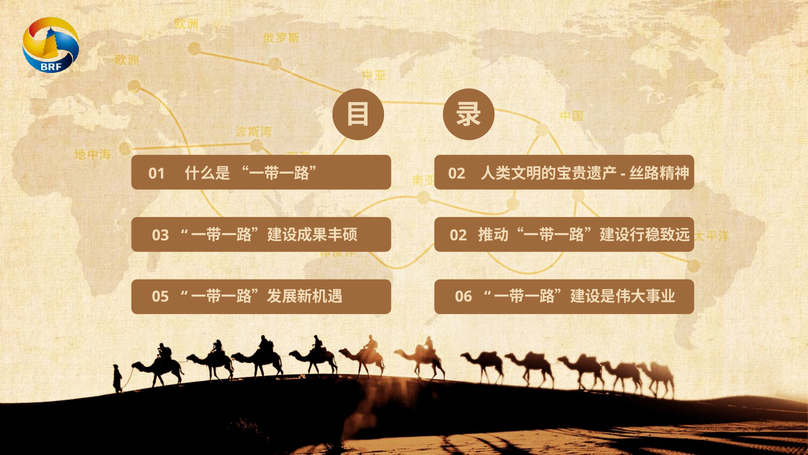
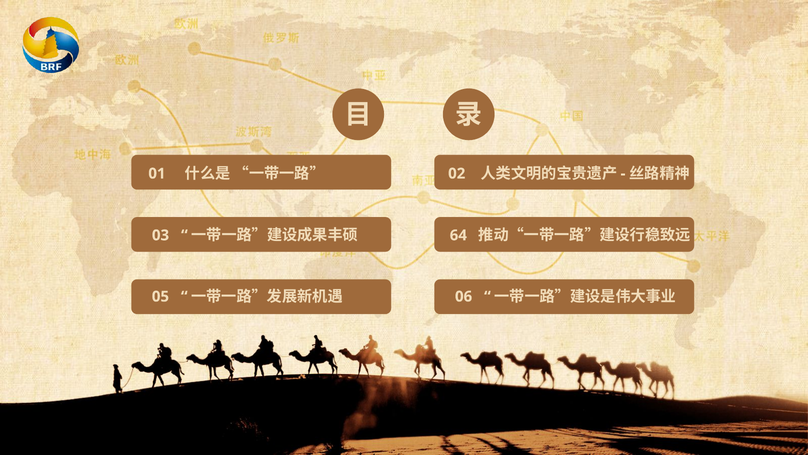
02 at (458, 235): 02 -> 64
